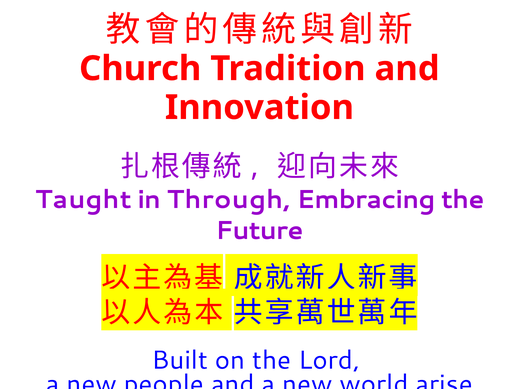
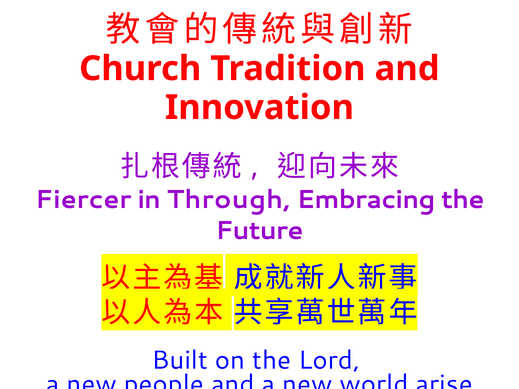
Taught: Taught -> Fiercer
